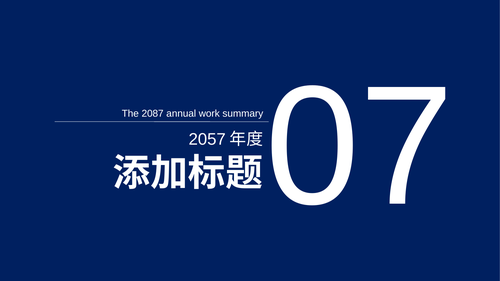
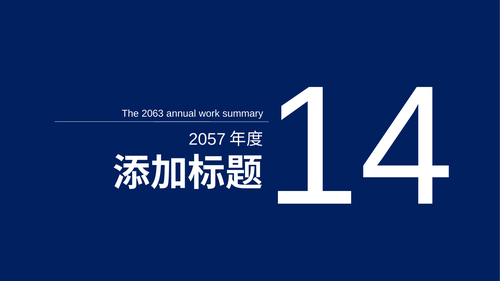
2087: 2087 -> 2063
07: 07 -> 14
